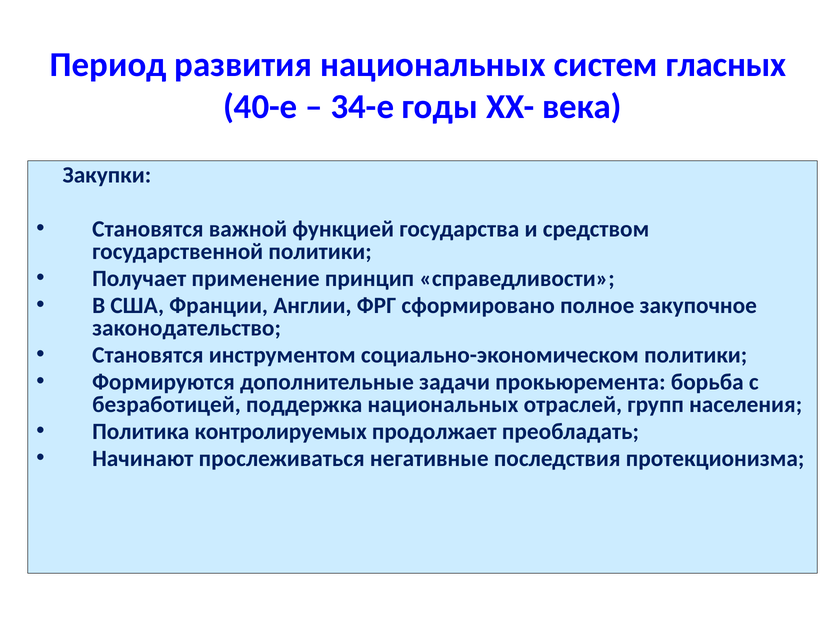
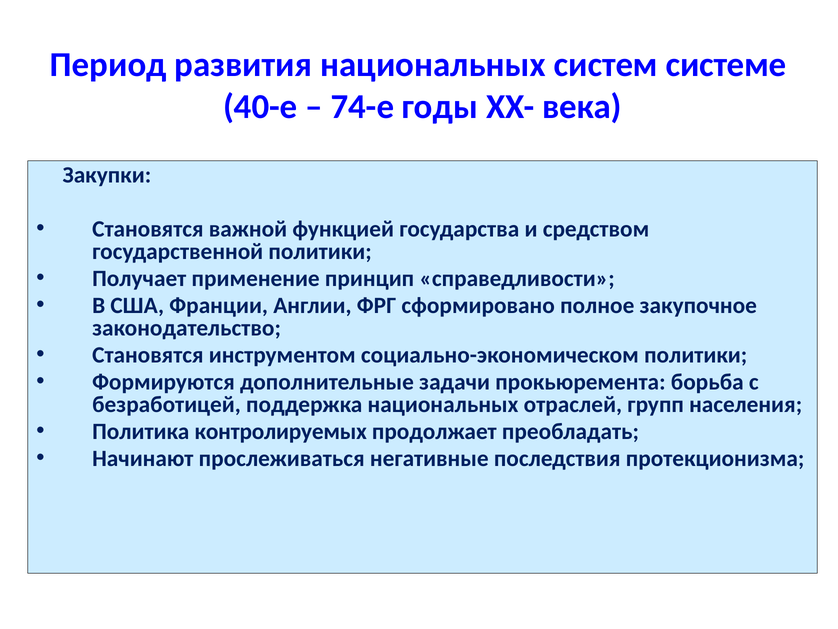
гласных: гласных -> системе
34-е: 34-е -> 74-е
